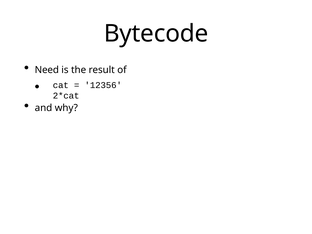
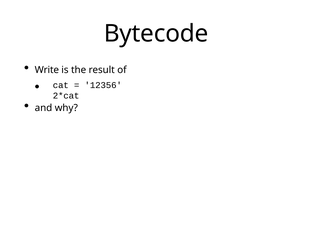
Need: Need -> Write
